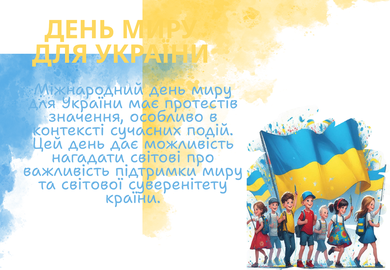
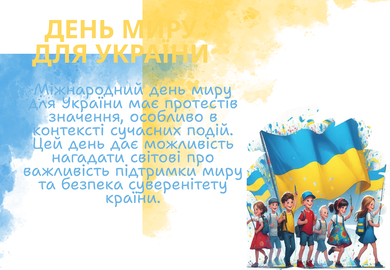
світової: світової -> безпека
